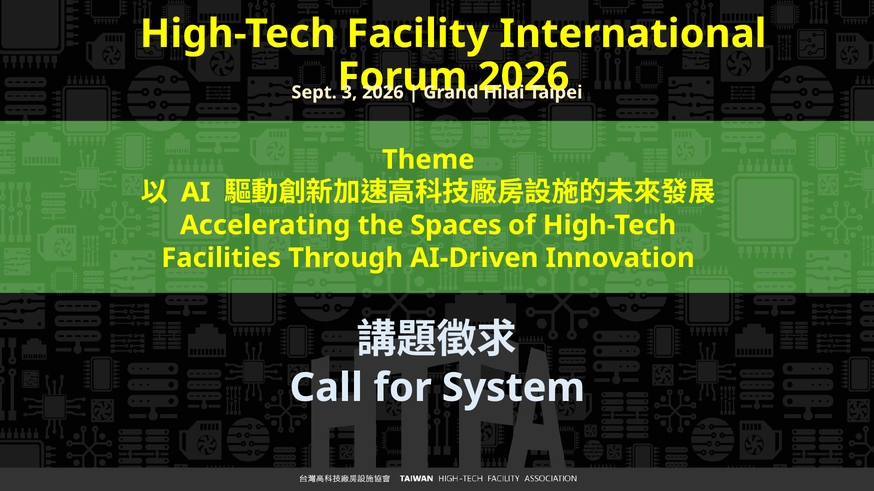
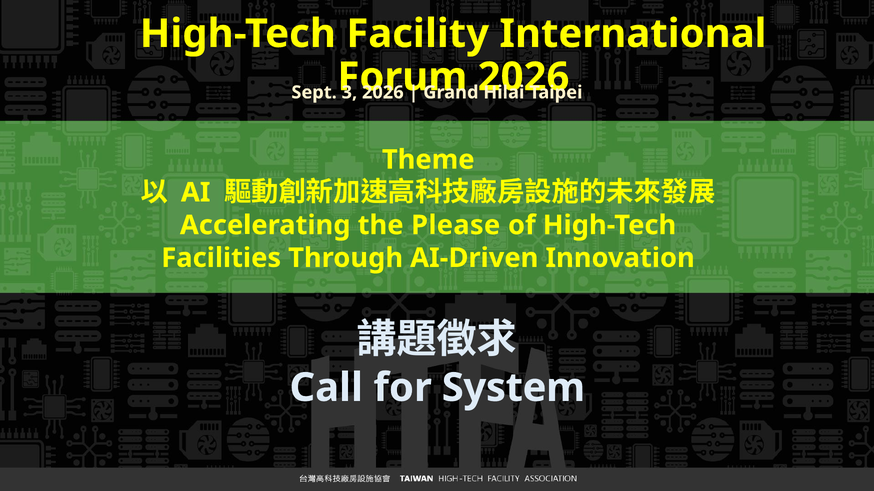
Spaces: Spaces -> Please
